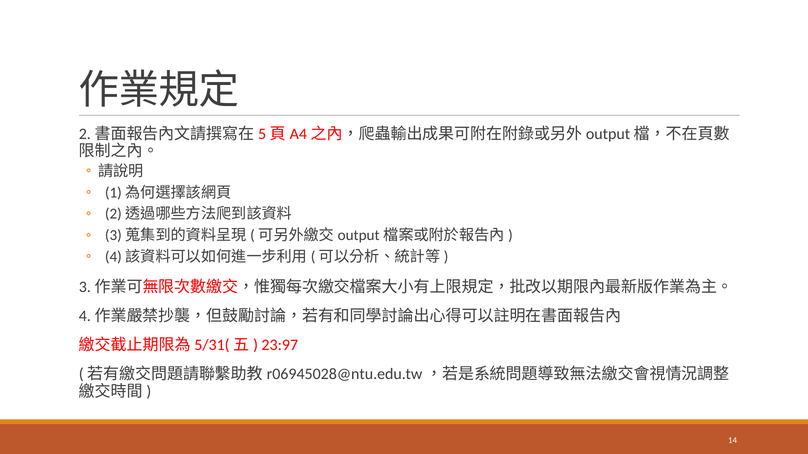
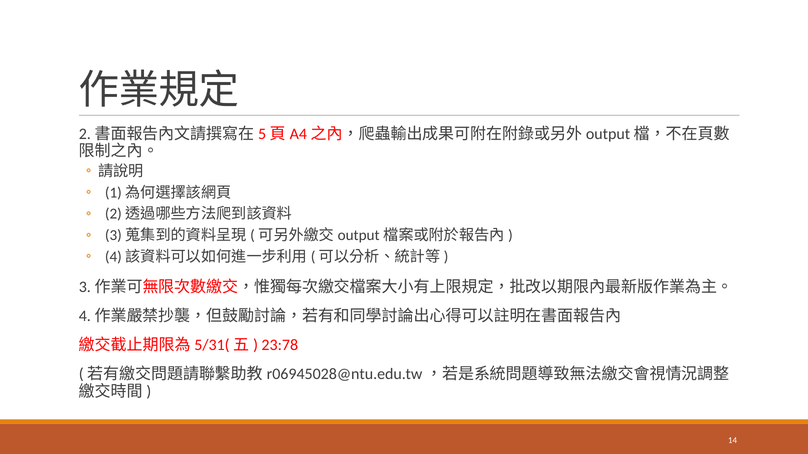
23:97: 23:97 -> 23:78
